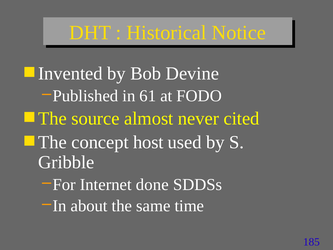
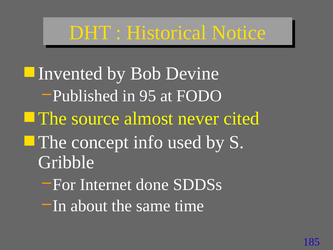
61: 61 -> 95
host: host -> info
